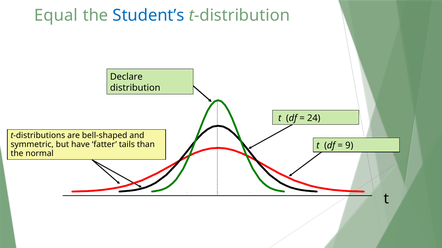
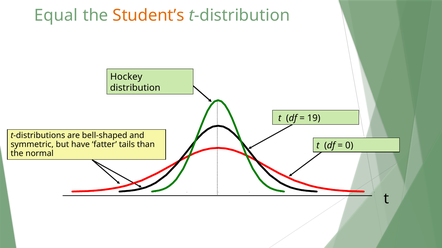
Student’s colour: blue -> orange
Declare: Declare -> Hockey
24: 24 -> 19
9: 9 -> 0
